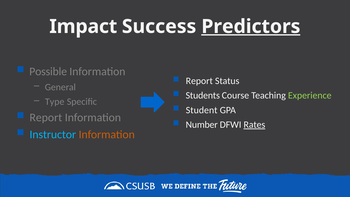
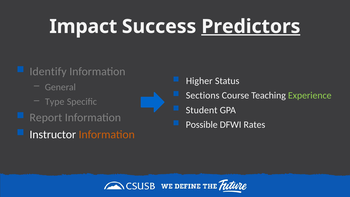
Possible: Possible -> Identify
Report at (199, 81): Report -> Higher
Students: Students -> Sections
Number: Number -> Possible
Rates underline: present -> none
Instructor colour: light blue -> white
